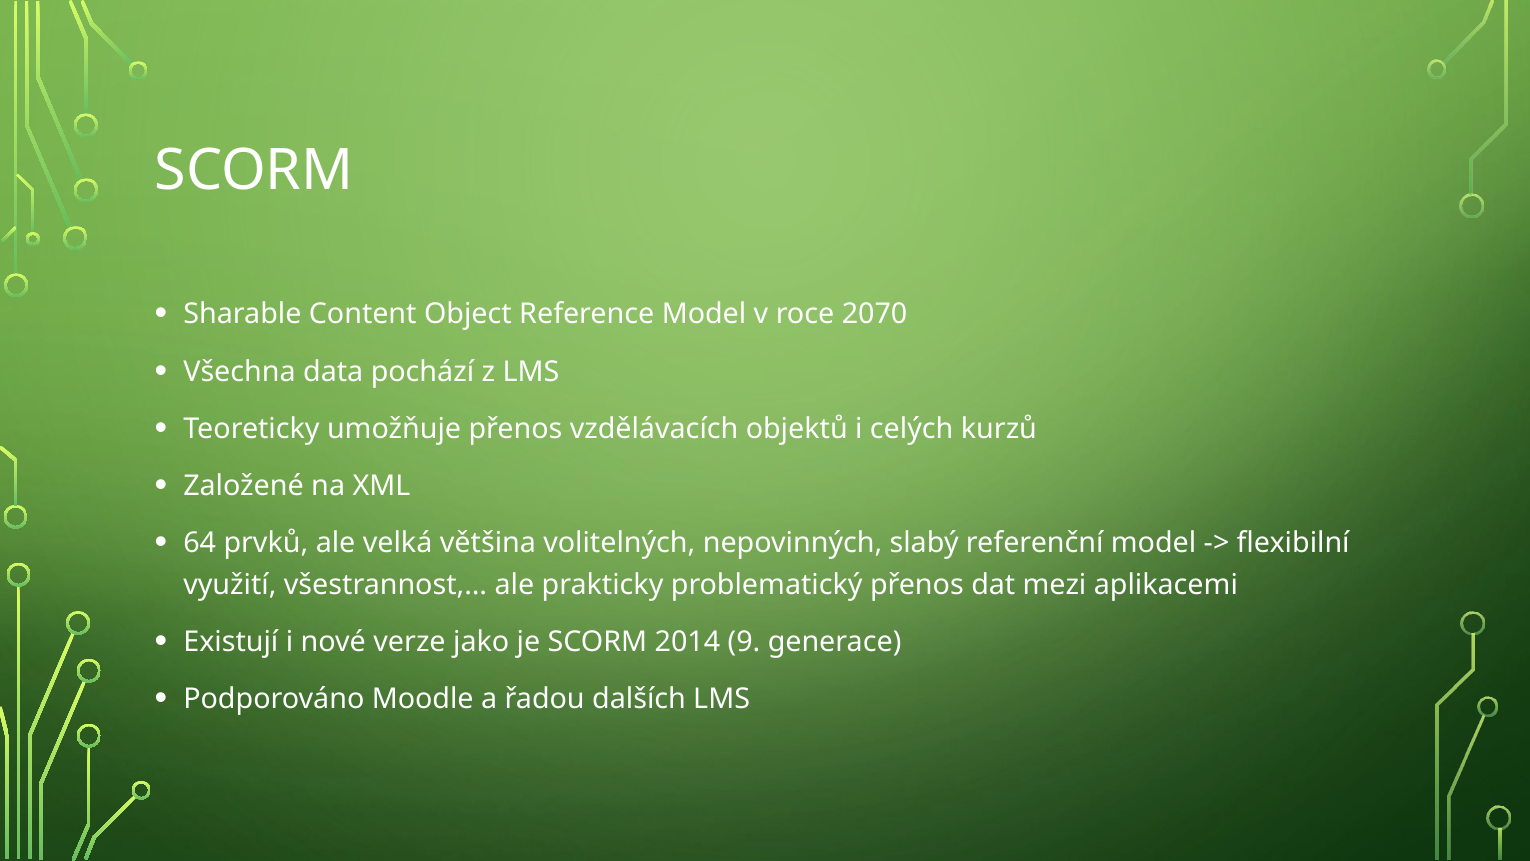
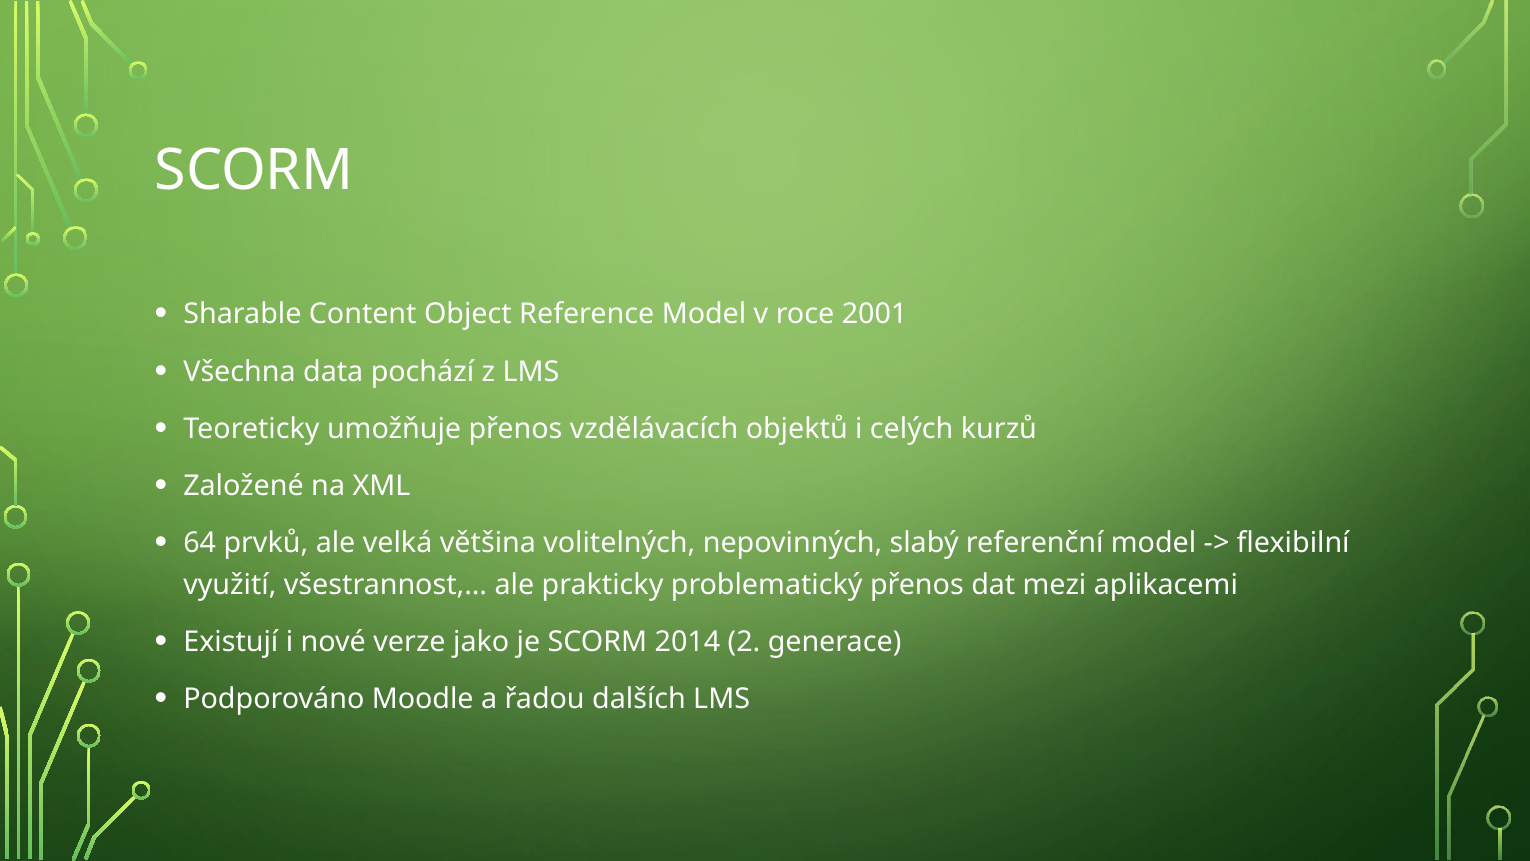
2070: 2070 -> 2001
9: 9 -> 2
